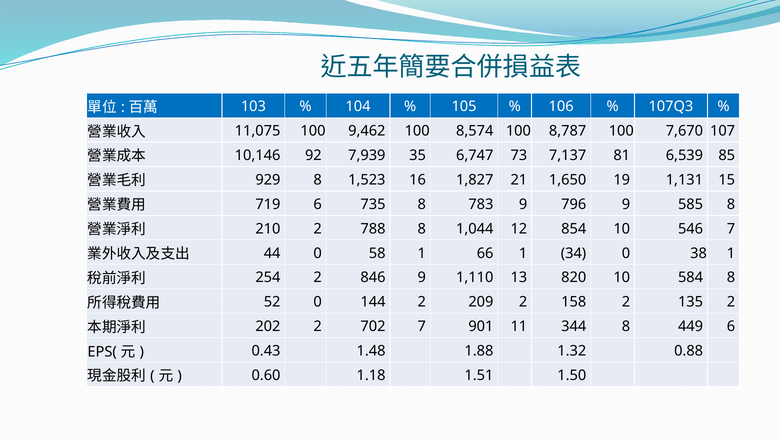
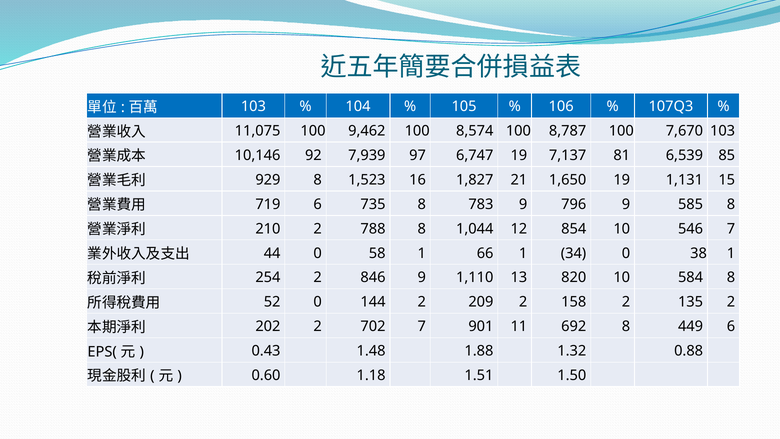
7,670 107: 107 -> 103
35: 35 -> 97
6,747 73: 73 -> 19
344: 344 -> 692
